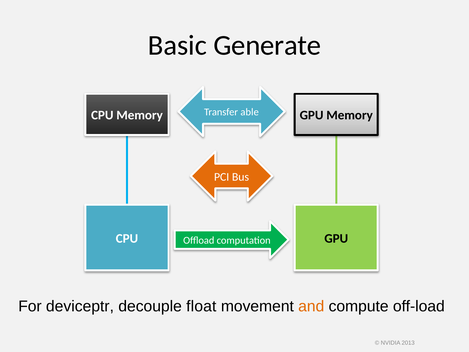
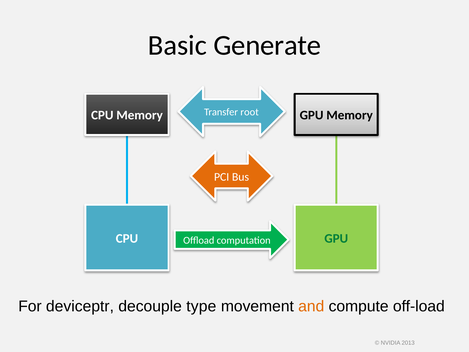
able: able -> root
GPU at (336, 238) colour: black -> green
float: float -> type
